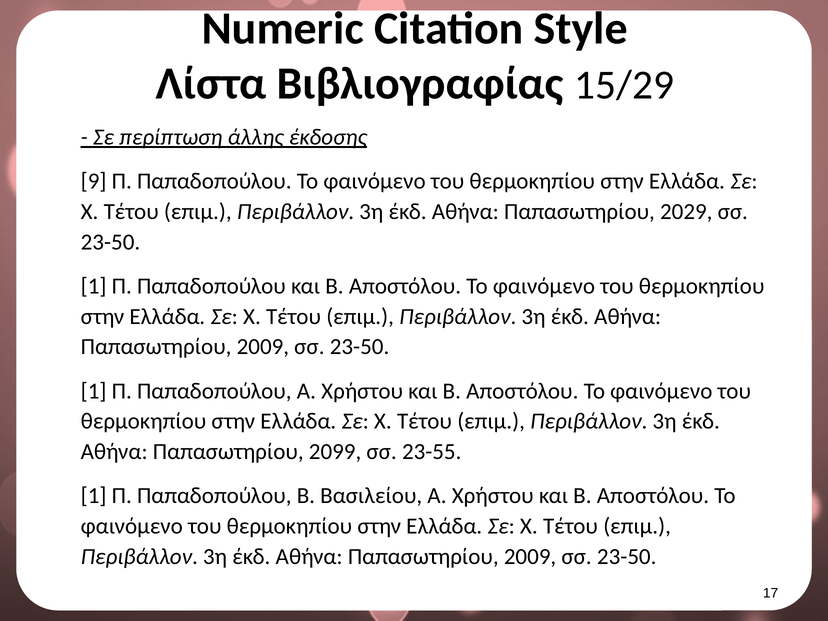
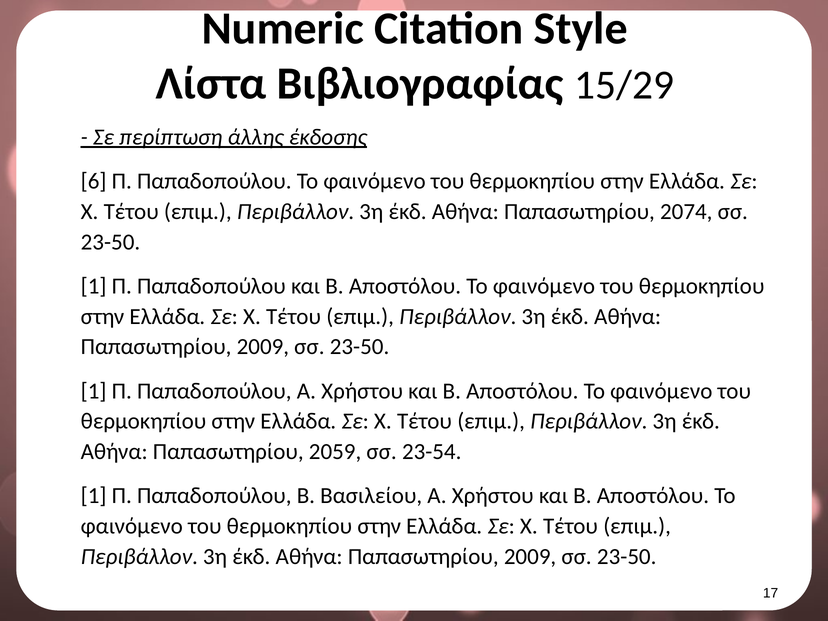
9: 9 -> 6
2029: 2029 -> 2074
2099: 2099 -> 2059
23-55: 23-55 -> 23-54
